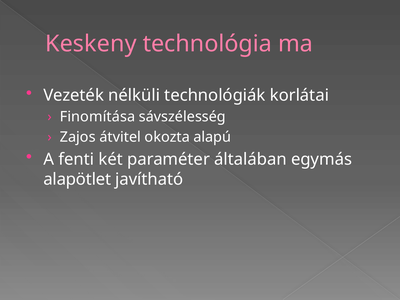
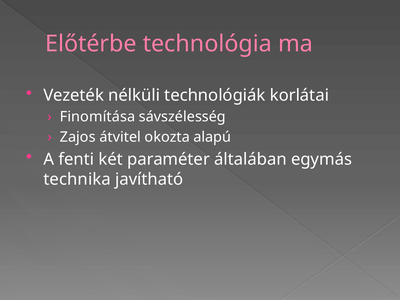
Keskeny: Keskeny -> Előtérbe
alapötlet: alapötlet -> technika
